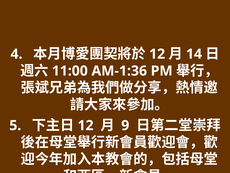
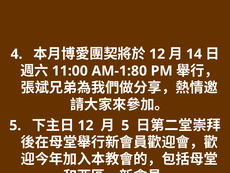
AM-1:36: AM-1:36 -> AM-1:80
9 at (125, 125): 9 -> 5
